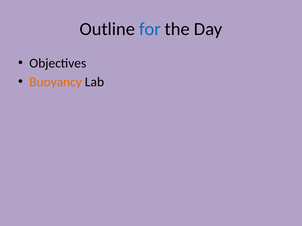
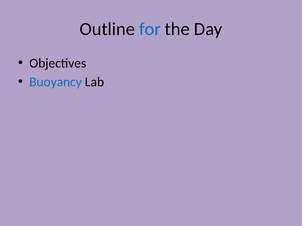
Buoyancy colour: orange -> blue
